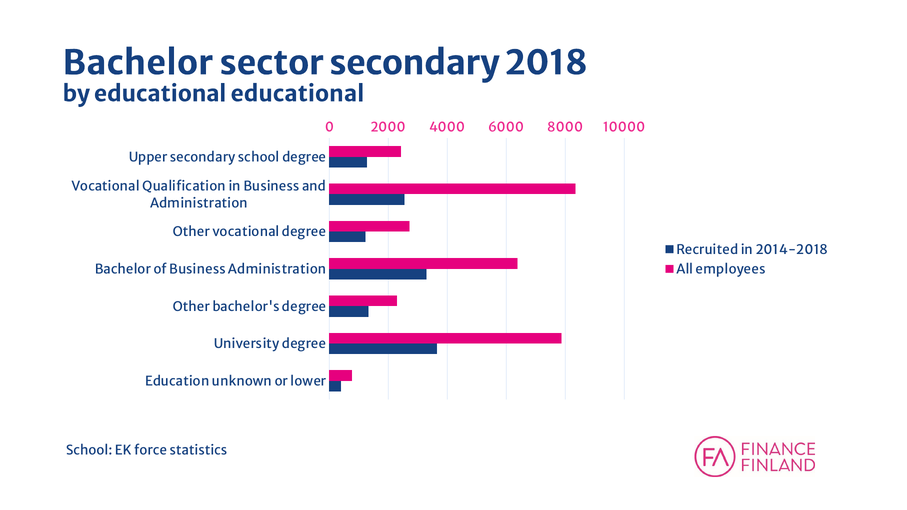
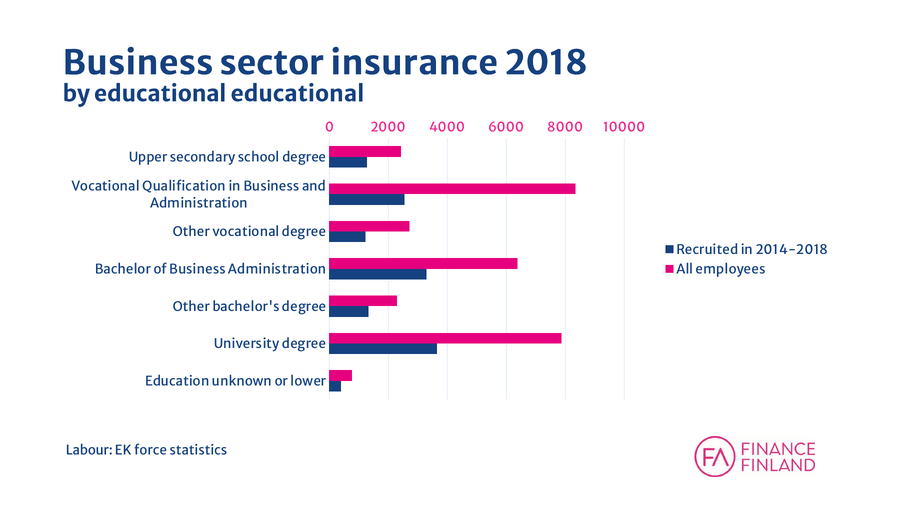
Bachelor at (138, 63): Bachelor -> Business
sector secondary: secondary -> insurance
School at (89, 450): School -> Labour
